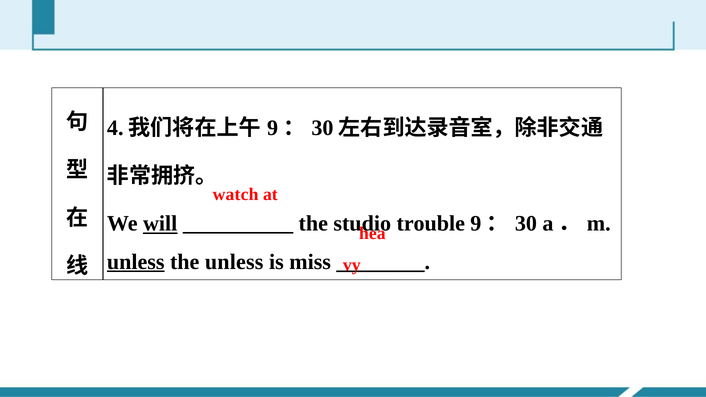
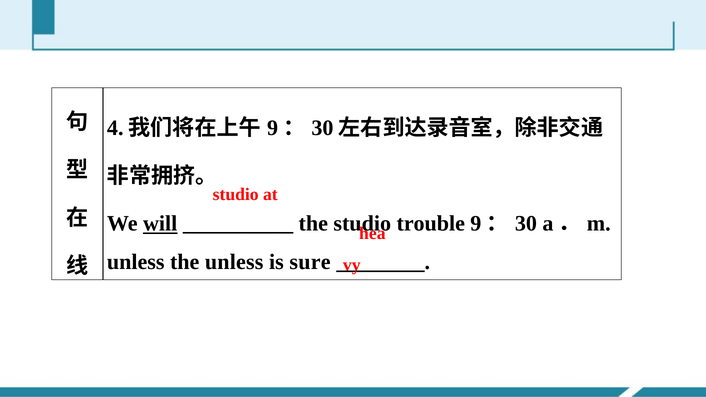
watch at (236, 195): watch -> studio
unless at (136, 262) underline: present -> none
miss: miss -> sure
